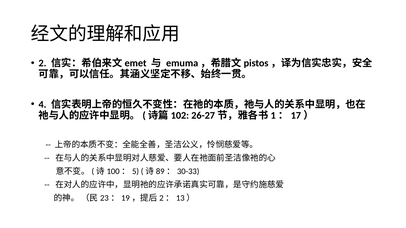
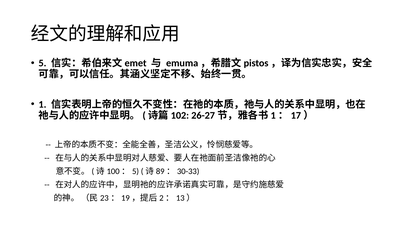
2: 2 -> 5
4: 4 -> 1
